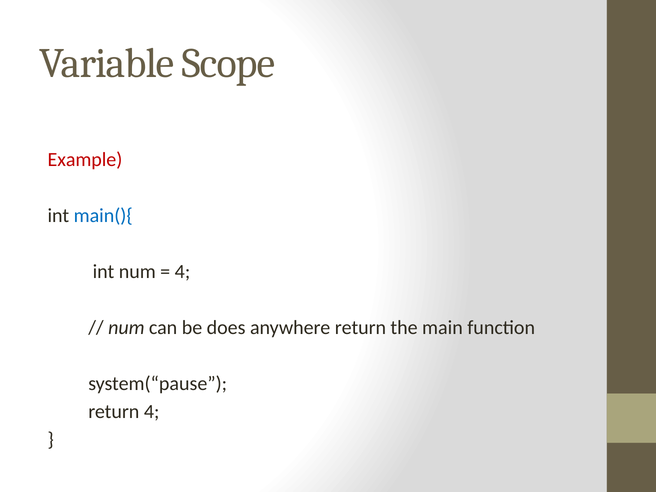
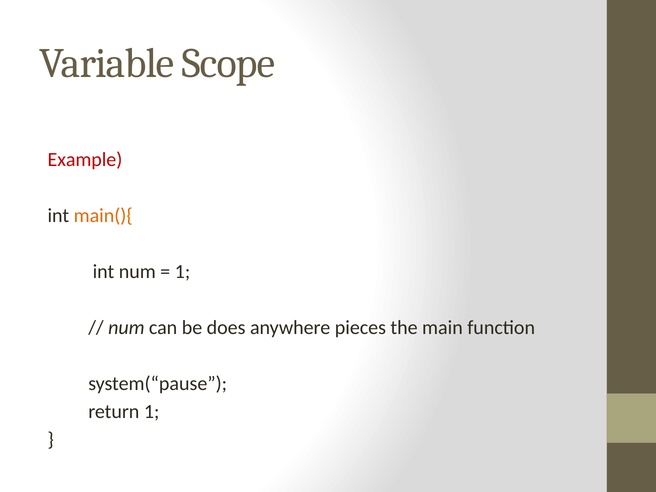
main(){ colour: blue -> orange
4 at (183, 272): 4 -> 1
anywhere return: return -> pieces
return 4: 4 -> 1
